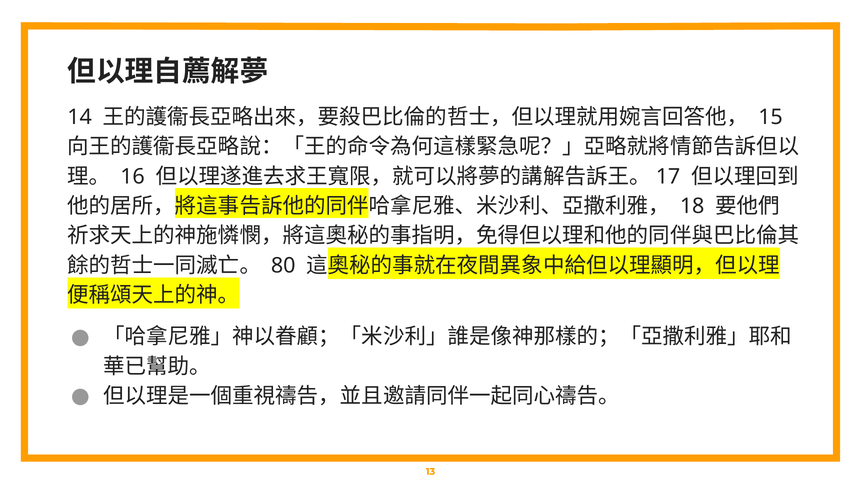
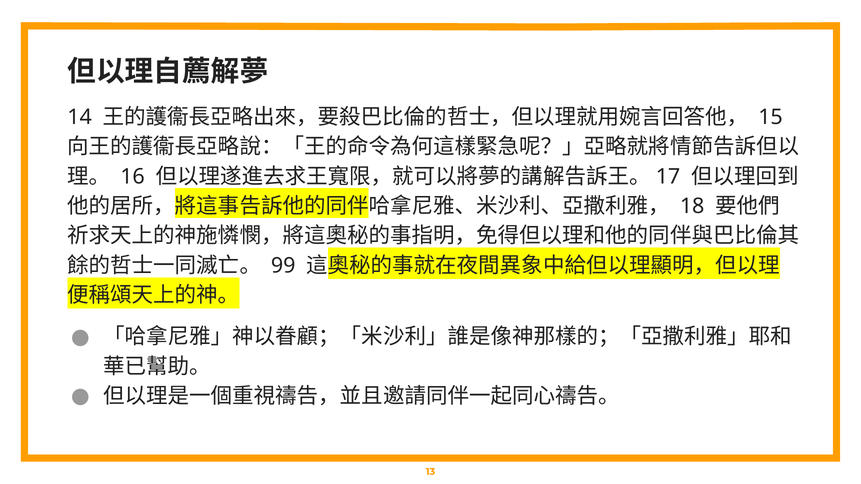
80: 80 -> 99
